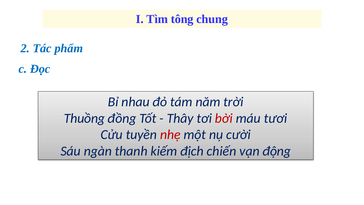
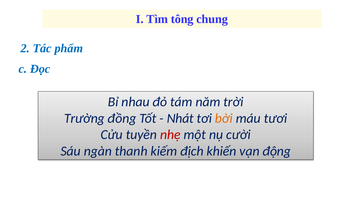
Thuồng: Thuồng -> Trường
Thây: Thây -> Nhát
bời colour: red -> orange
chiến: chiến -> khiến
